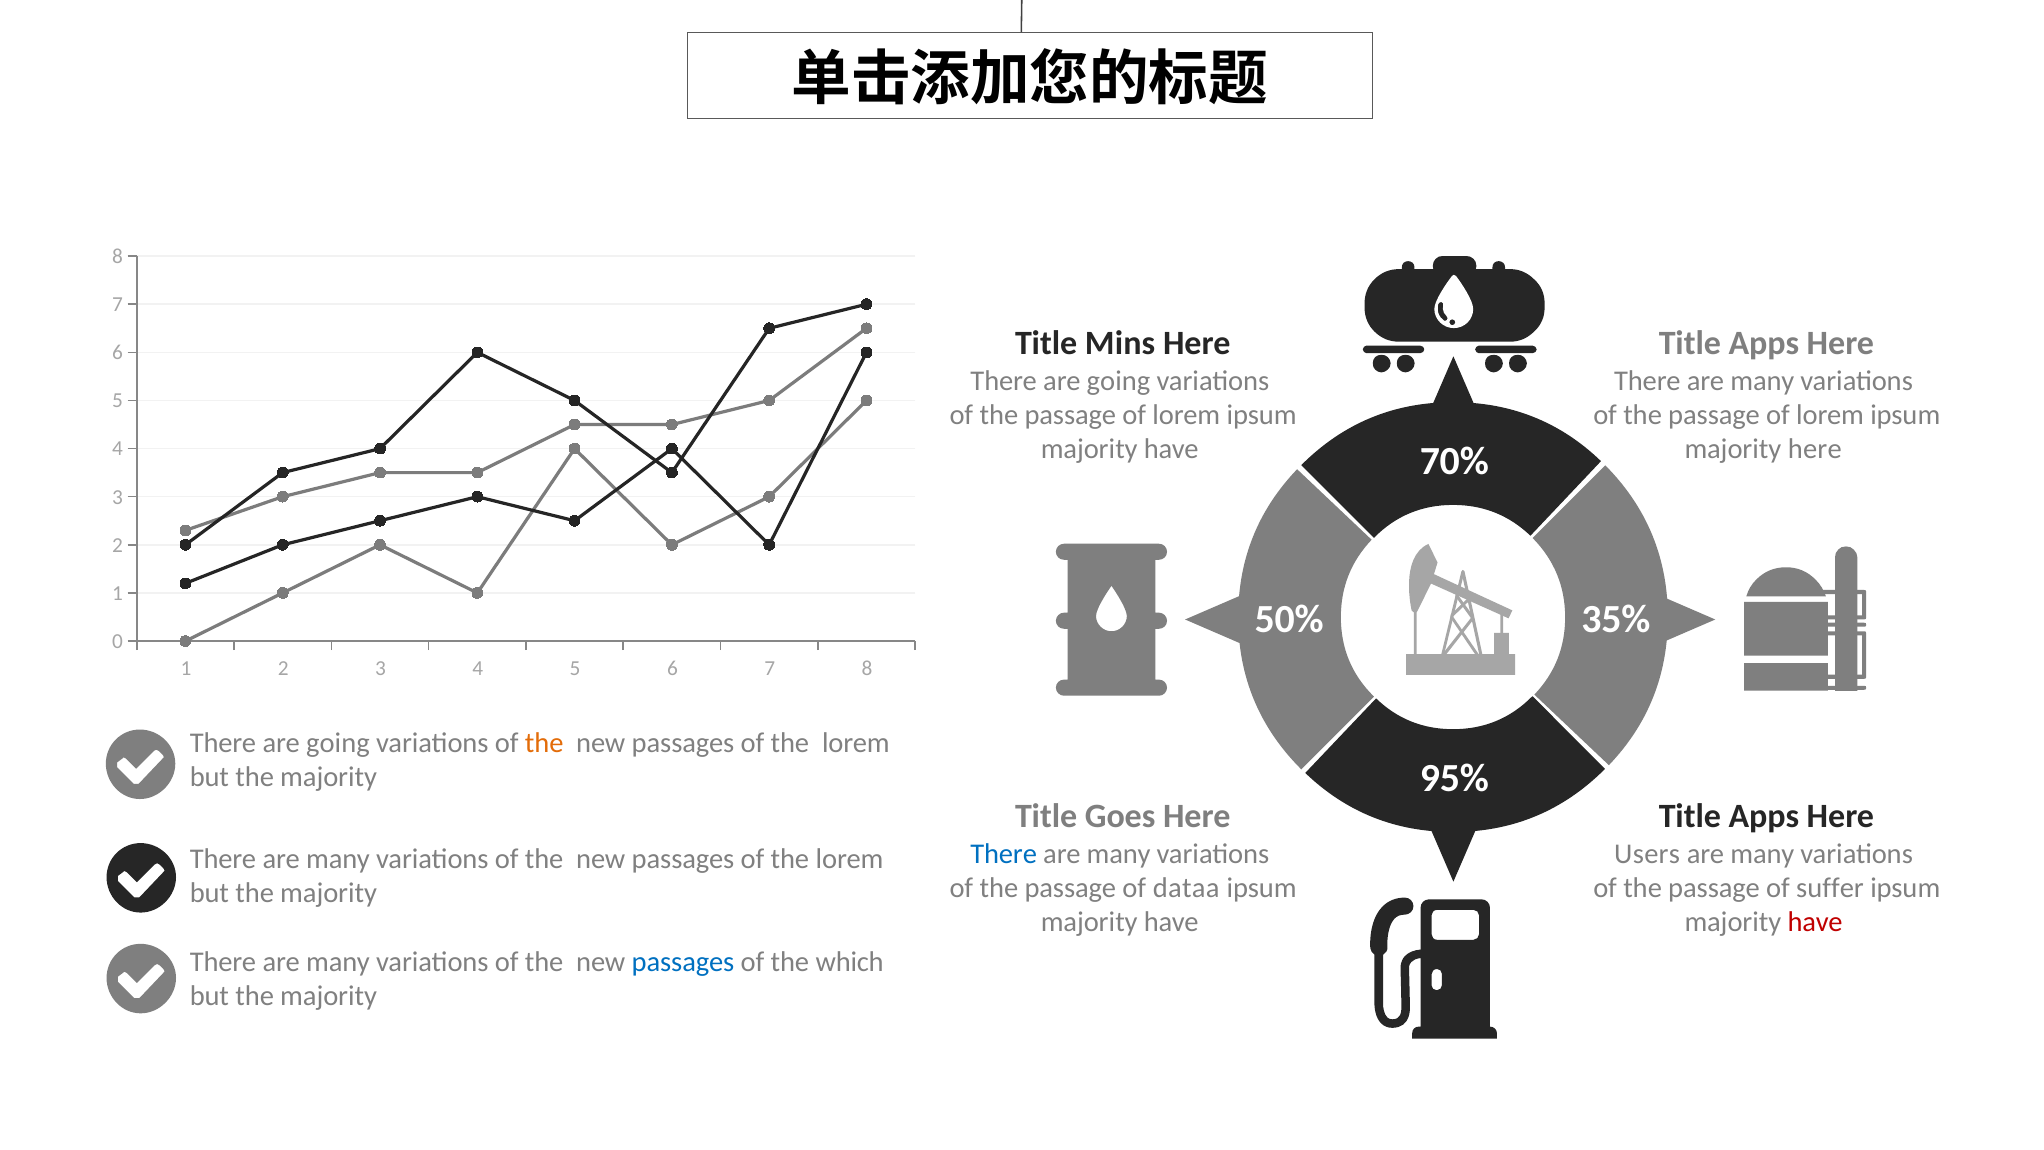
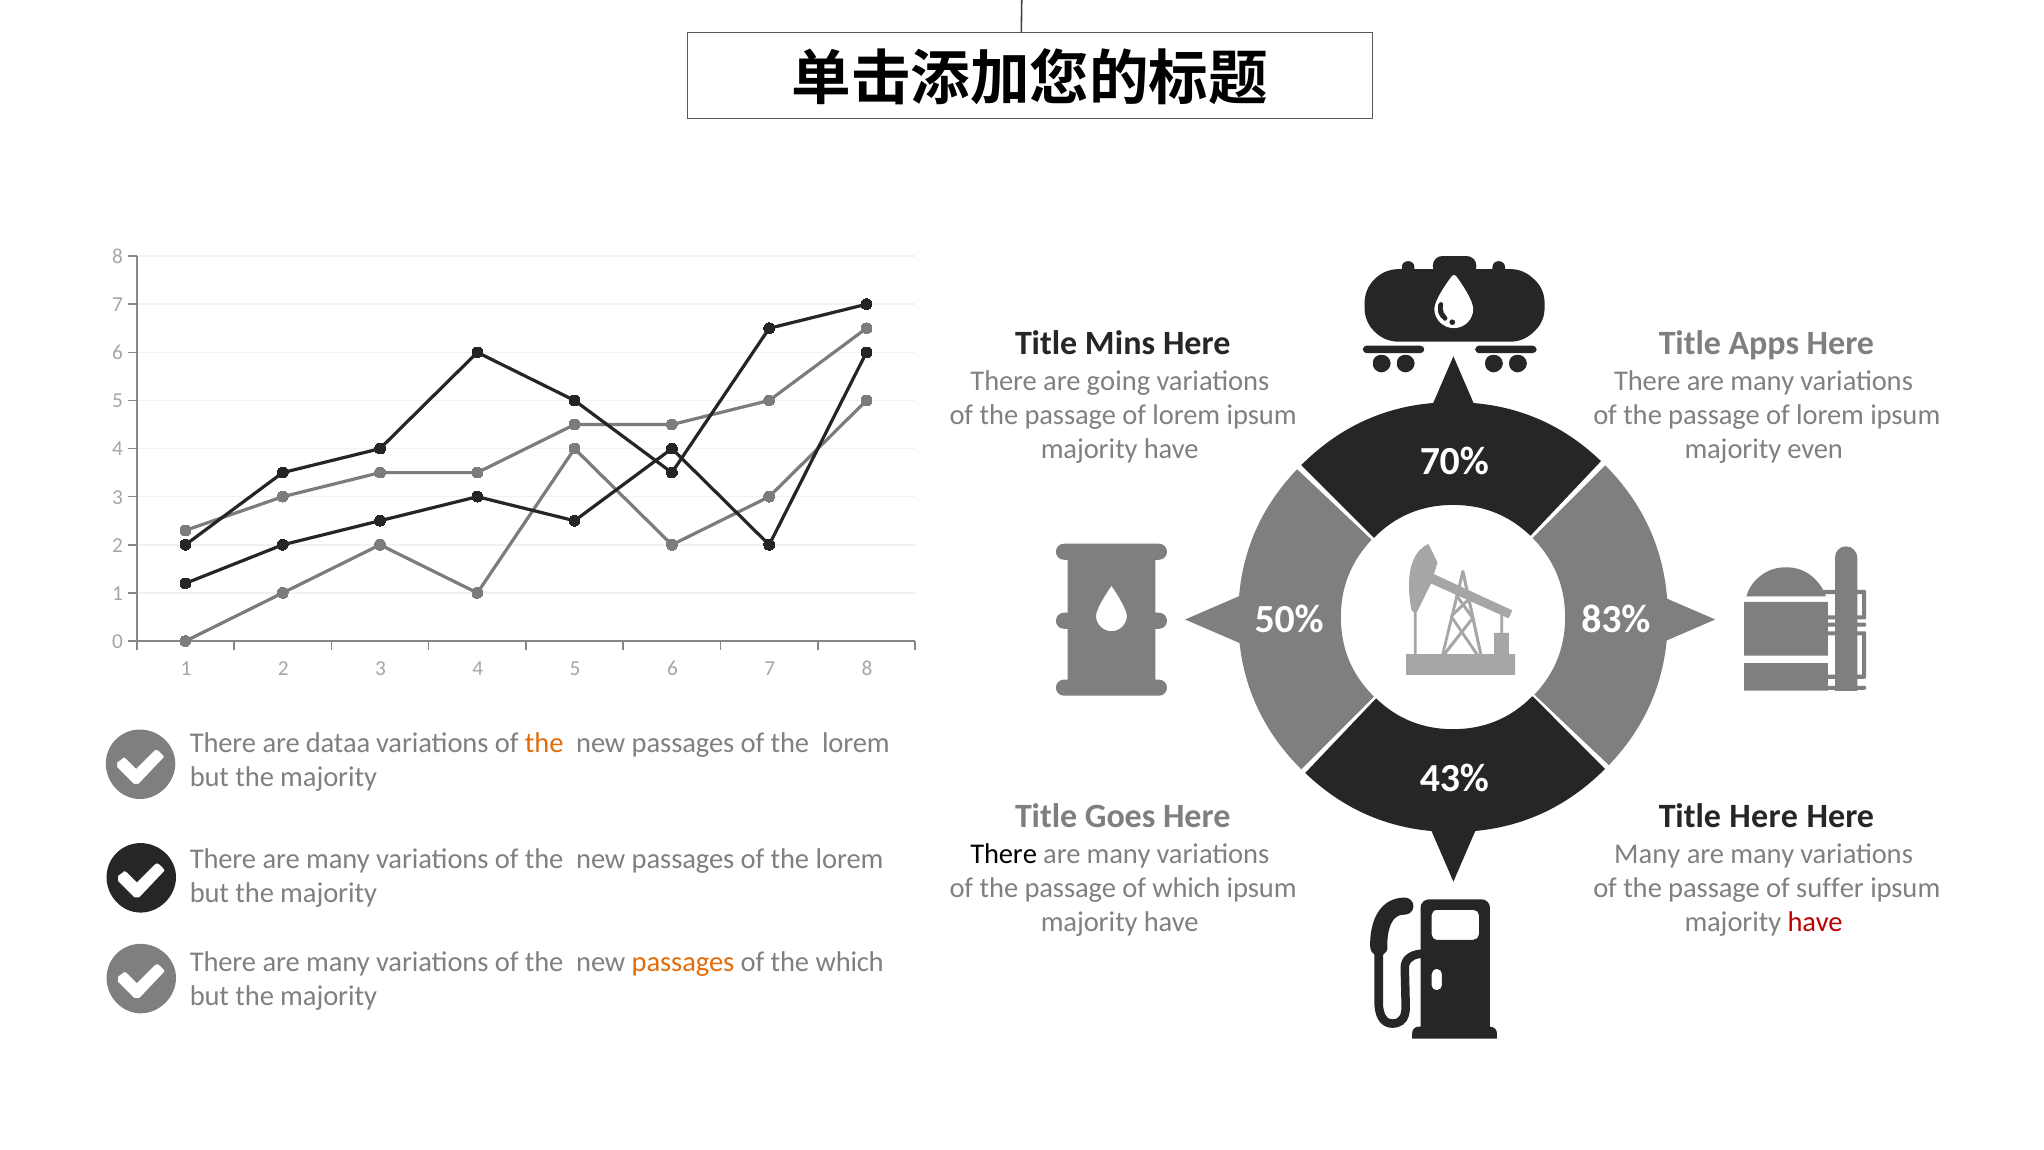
majority here: here -> even
35%: 35% -> 83%
going at (338, 743): going -> dataa
95%: 95% -> 43%
Apps at (1764, 816): Apps -> Here
There at (1004, 854) colour: blue -> black
Users at (1647, 854): Users -> Many
of dataa: dataa -> which
passages at (683, 962) colour: blue -> orange
